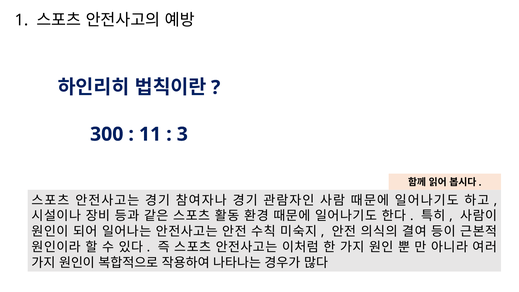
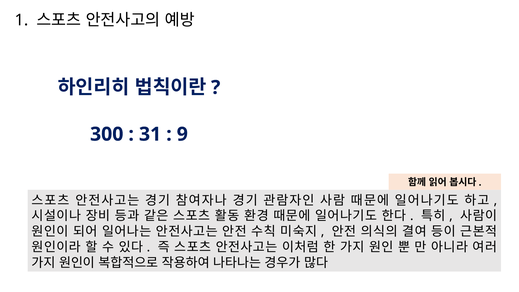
11: 11 -> 31
3: 3 -> 9
